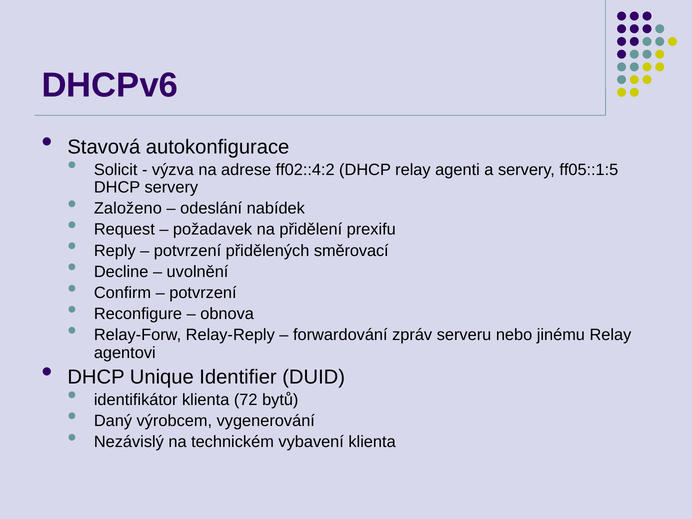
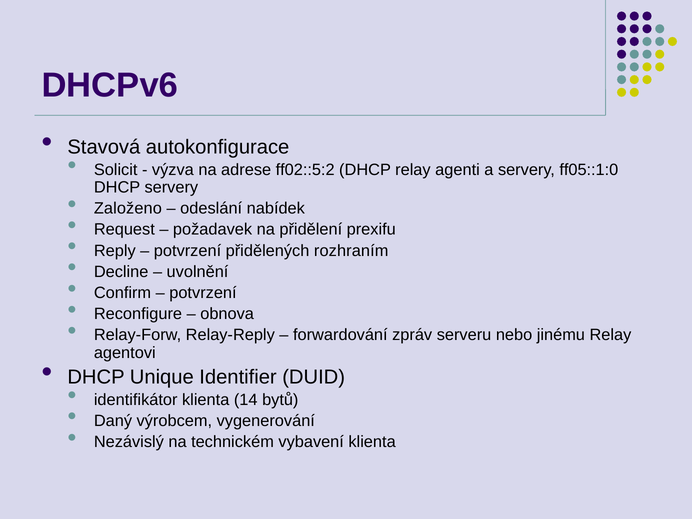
ff02::4:2: ff02::4:2 -> ff02::5:2
ff05::1:5: ff05::1:5 -> ff05::1:0
směrovací: směrovací -> rozhraním
72: 72 -> 14
